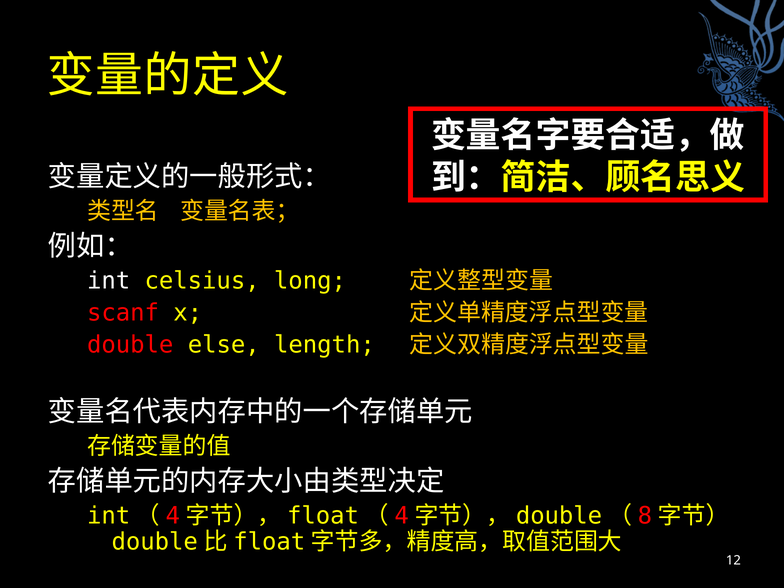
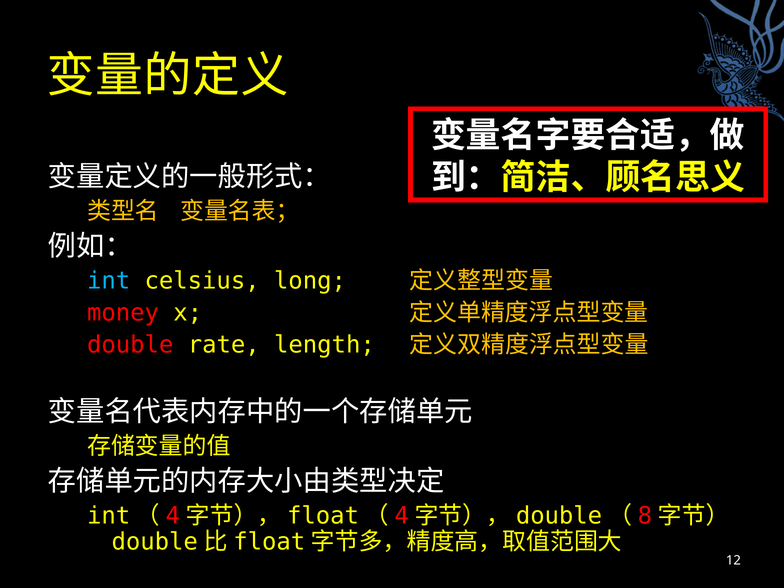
int colour: white -> light blue
scanf: scanf -> money
else: else -> rate
